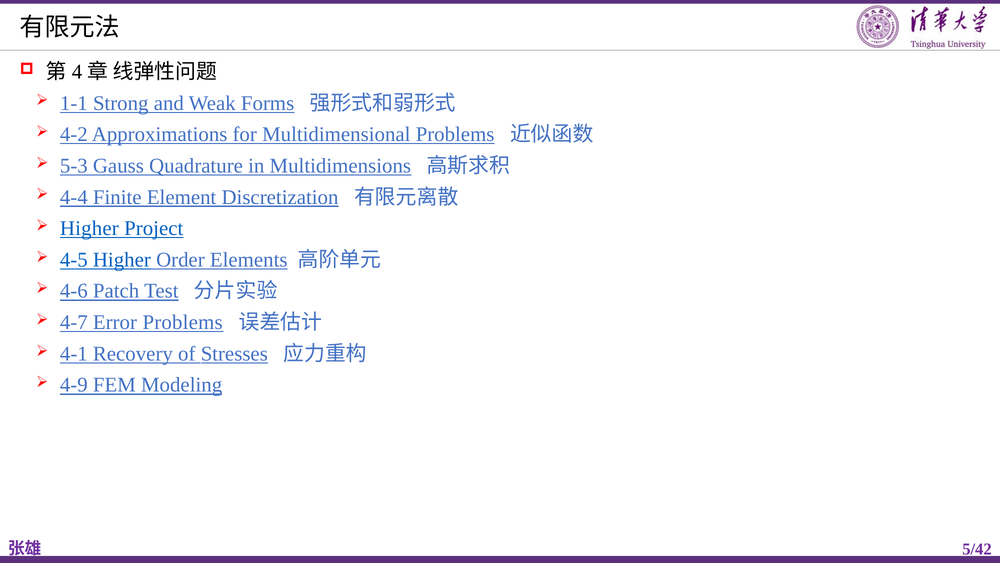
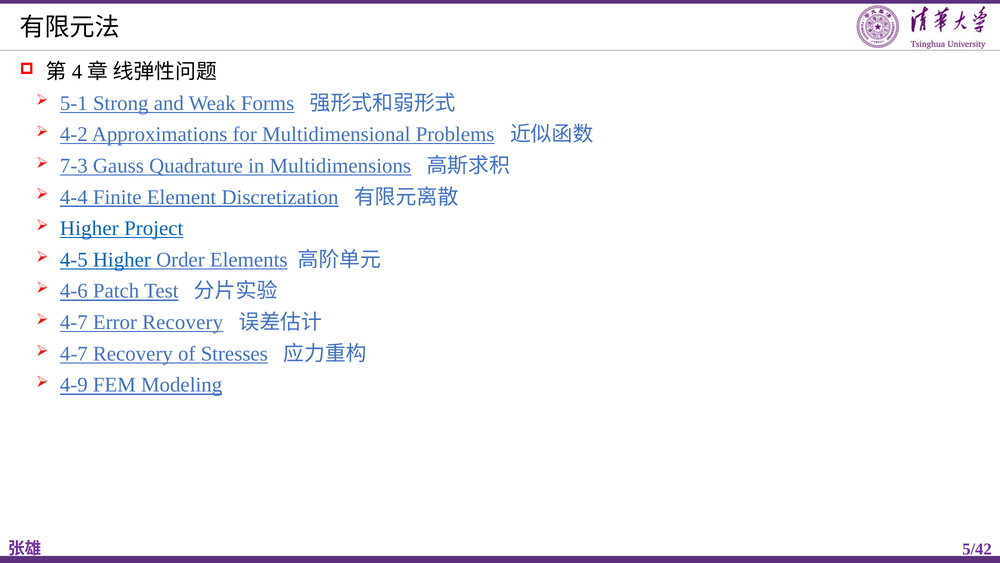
1-1: 1-1 -> 5-1
5-3: 5-3 -> 7-3
Error Problems: Problems -> Recovery
4-1 at (74, 353): 4-1 -> 4-7
